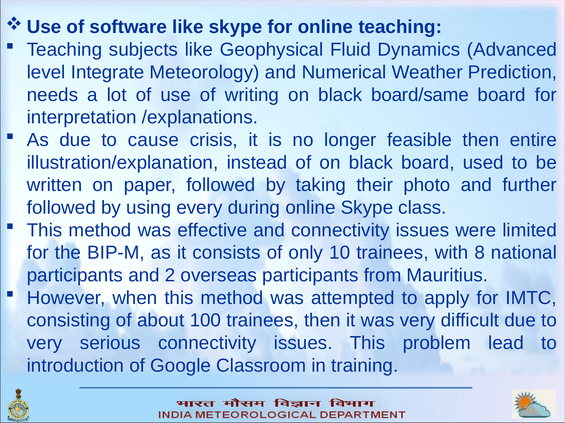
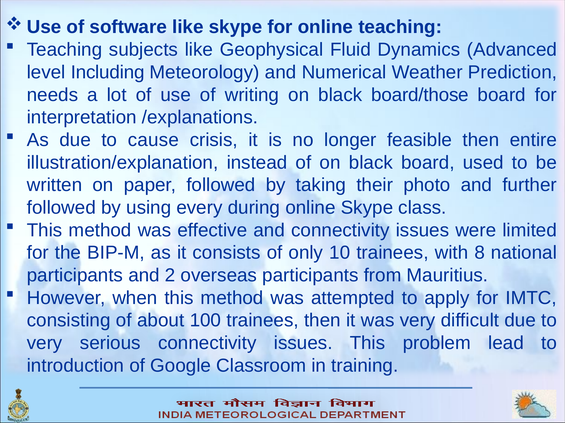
Integrate: Integrate -> Including
board/same: board/same -> board/those
